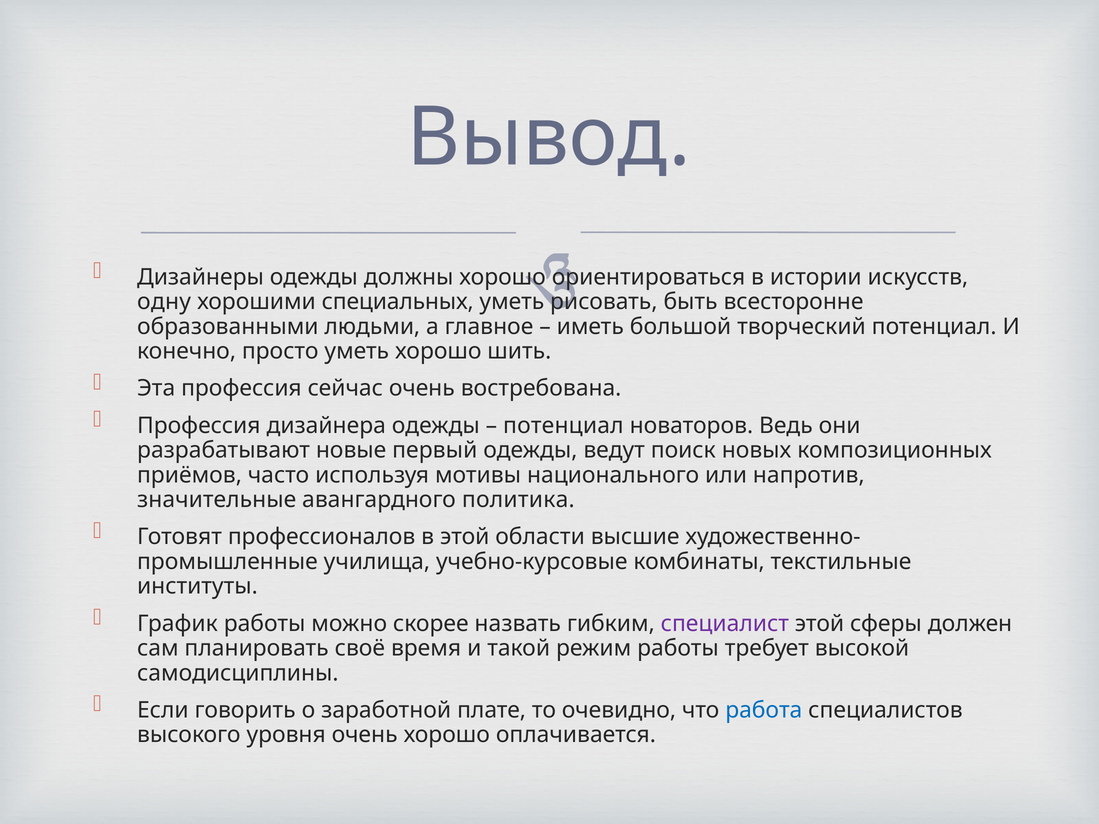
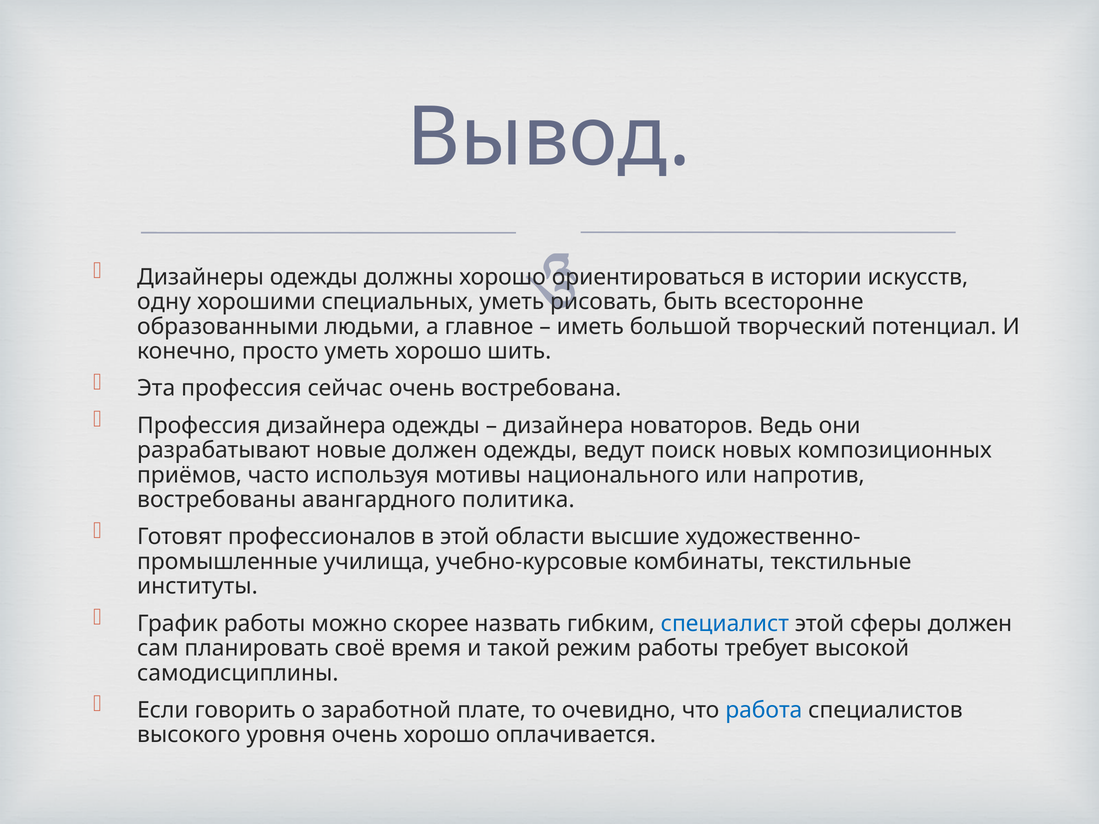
потенциал at (563, 426): потенциал -> дизайнера
новые первый: первый -> должен
значительные: значительные -> востребованы
специалист colour: purple -> blue
